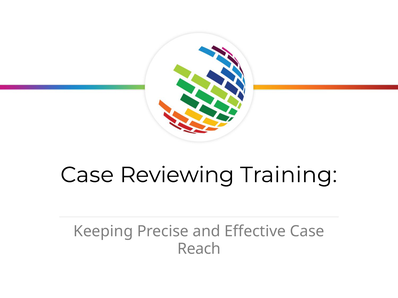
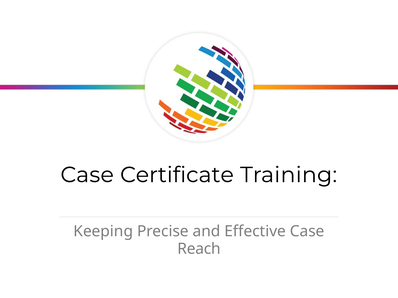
Reviewing: Reviewing -> Certificate
